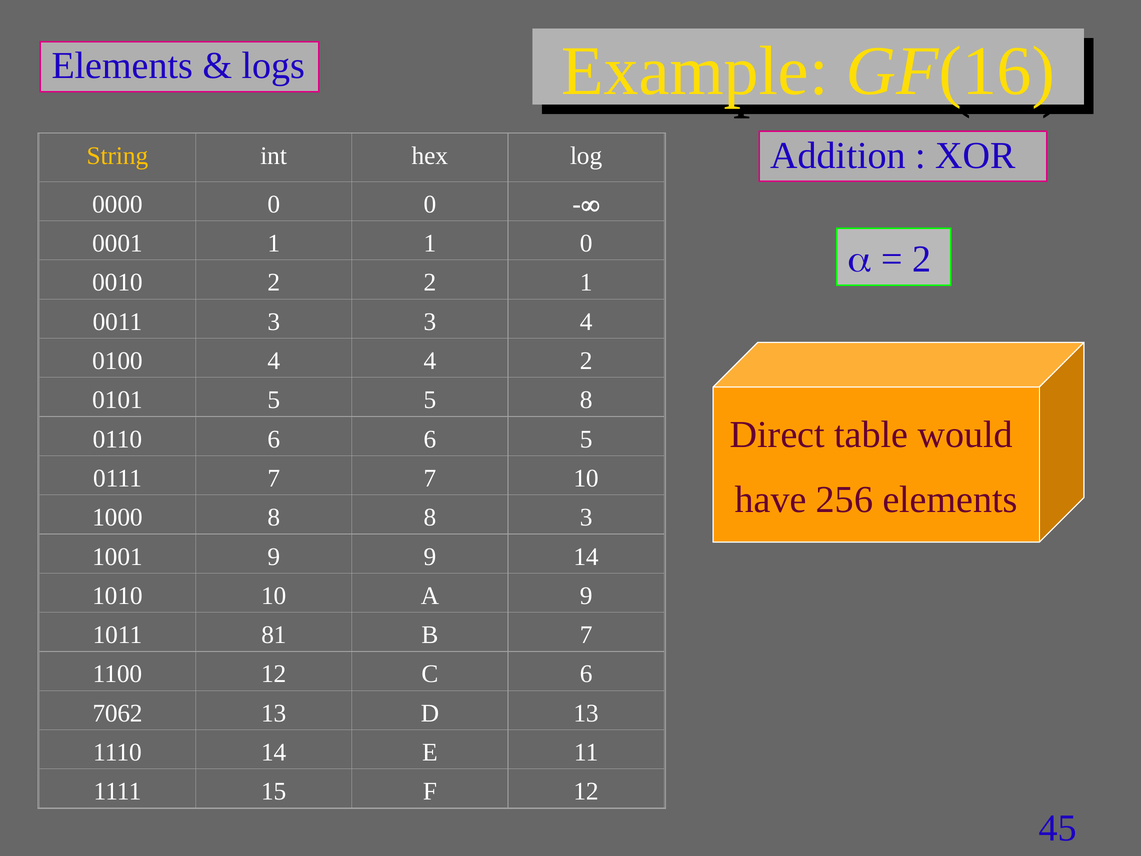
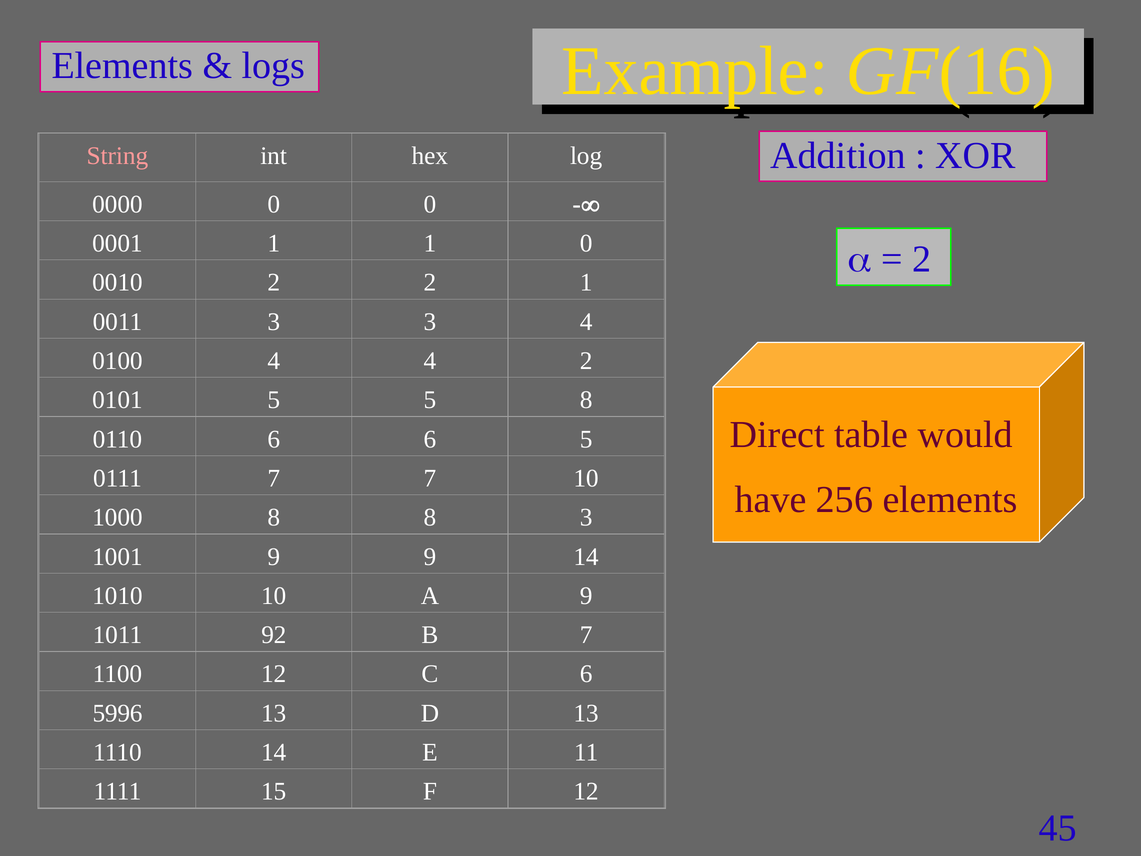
String colour: yellow -> pink
81: 81 -> 92
7062: 7062 -> 5996
